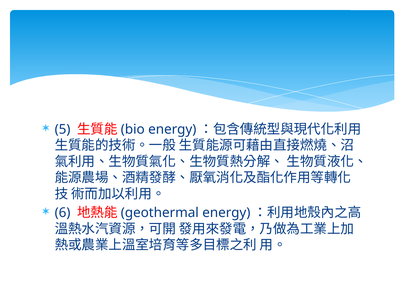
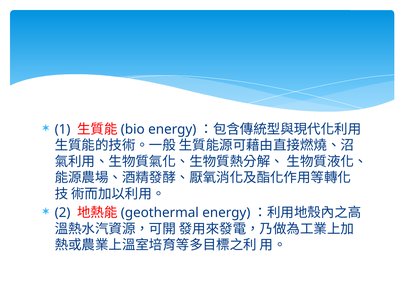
5: 5 -> 1
6: 6 -> 2
